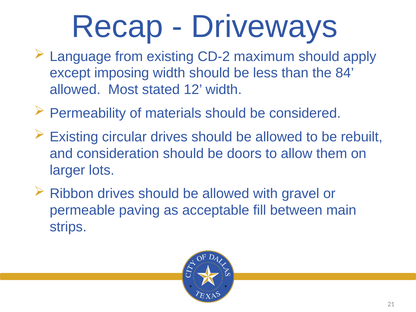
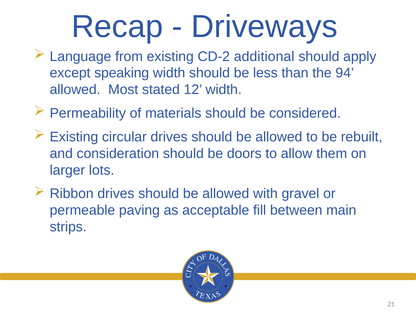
maximum: maximum -> additional
imposing: imposing -> speaking
84: 84 -> 94
